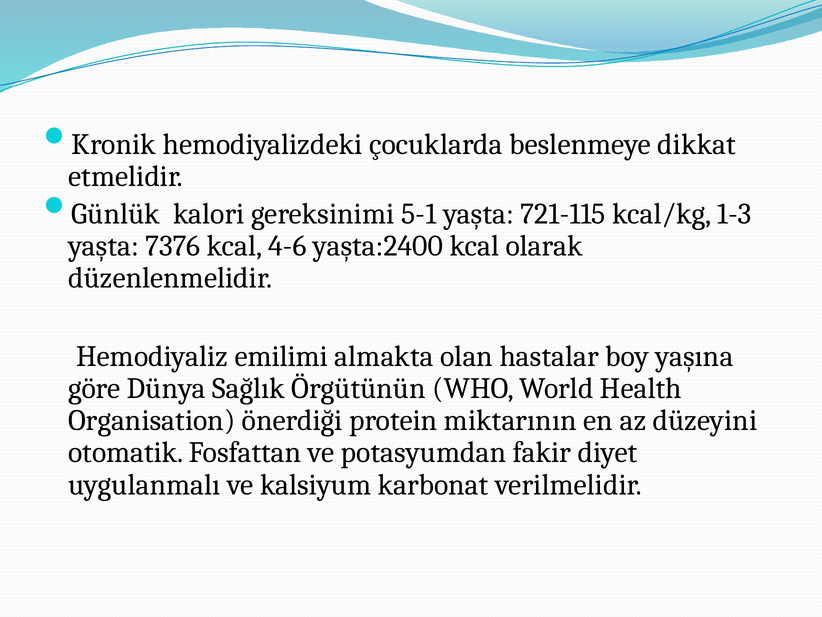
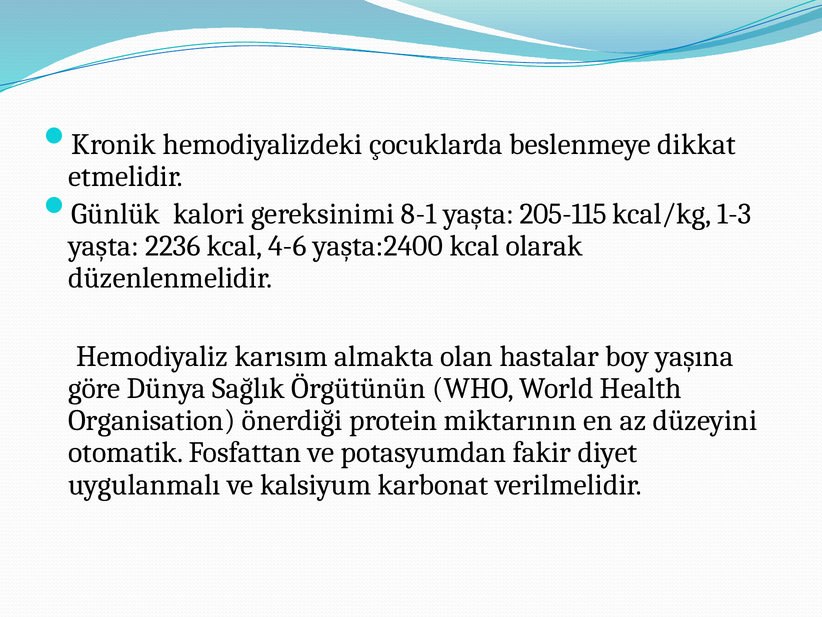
5-1: 5-1 -> 8-1
721-115: 721-115 -> 205-115
7376: 7376 -> 2236
emilimi: emilimi -> karısım
